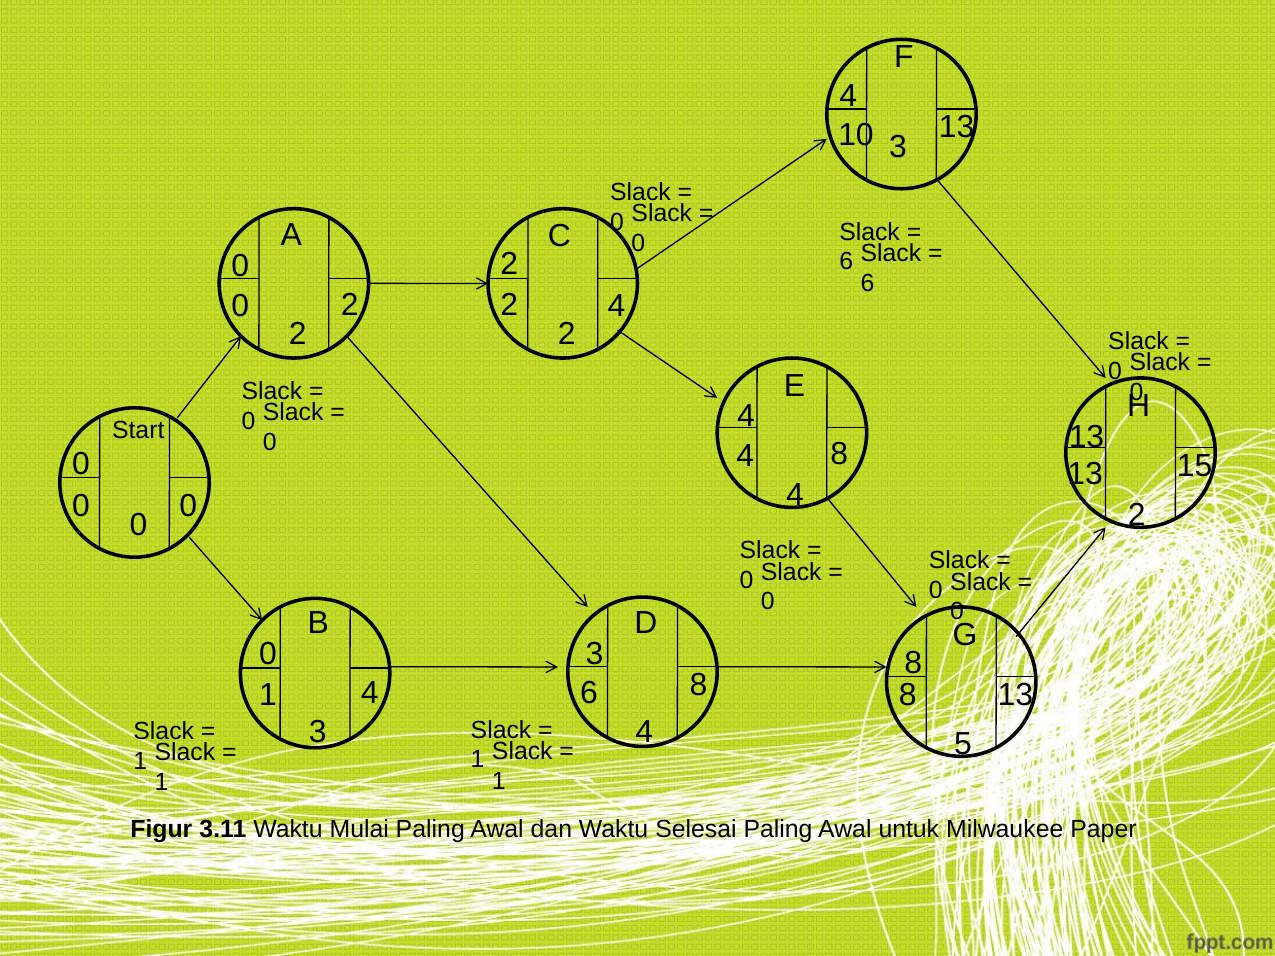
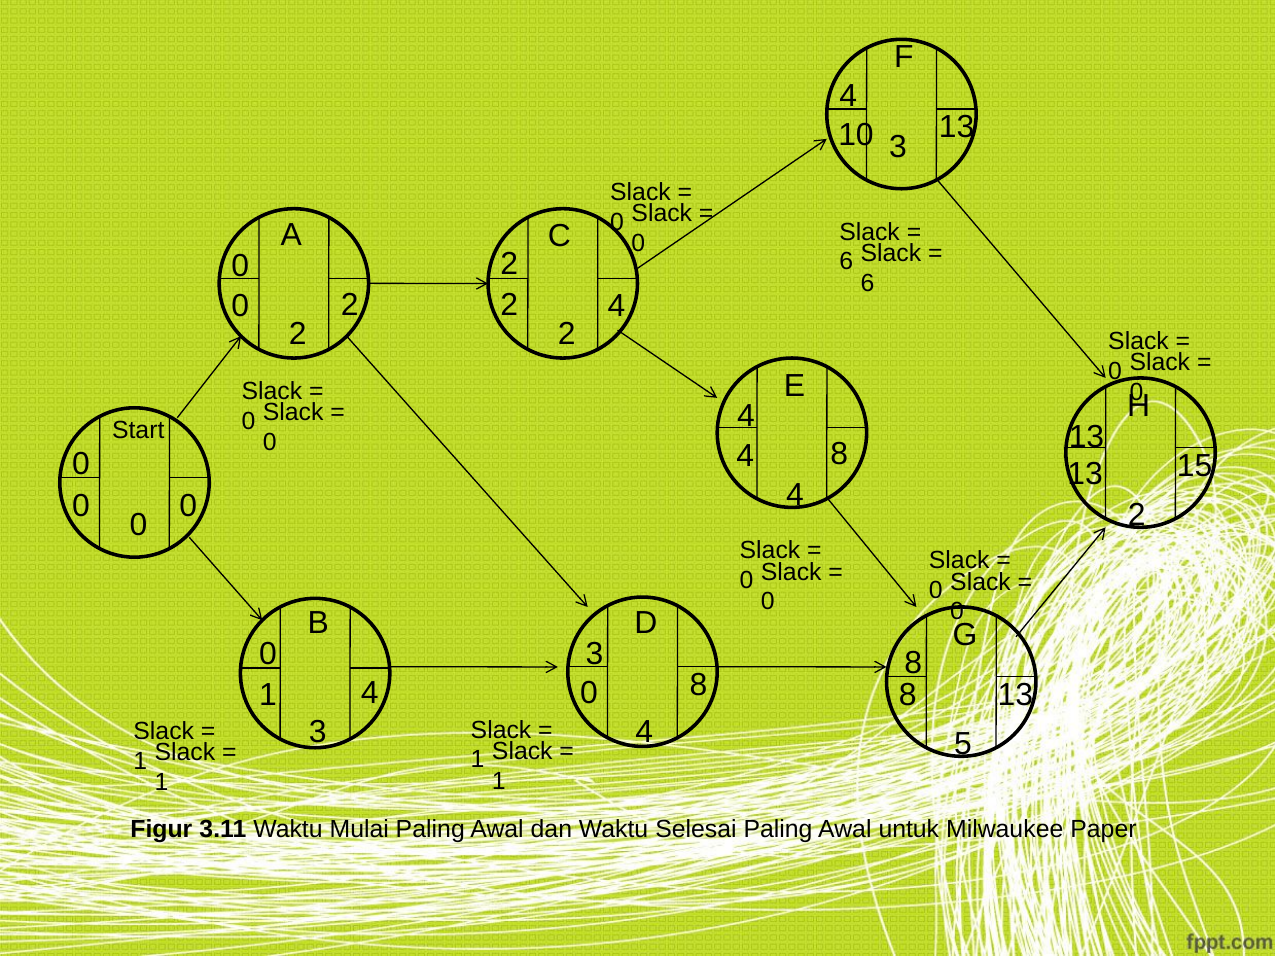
1 6: 6 -> 0
